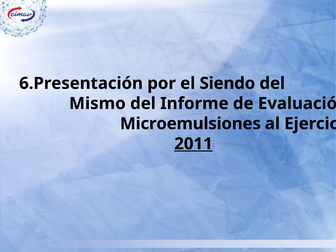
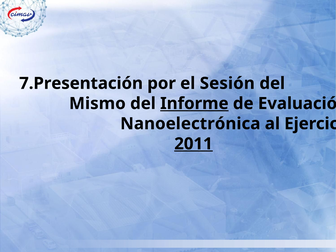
6.Presentación: 6.Presentación -> 7.Presentación
Siendo: Siendo -> Sesión
Informe underline: none -> present
Microemulsiones: Microemulsiones -> Nanoelectrónica
